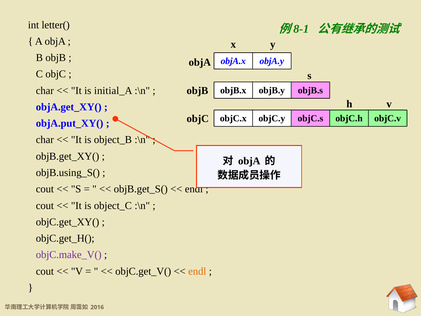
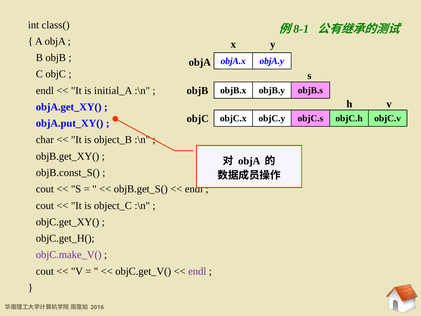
letter(: letter( -> class(
char at (45, 91): char -> endl
objB.using_S(: objB.using_S( -> objB.const_S(
endl at (197, 271) colour: orange -> purple
